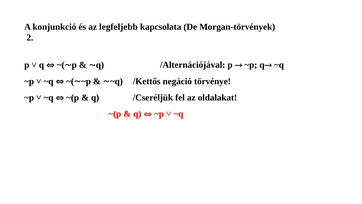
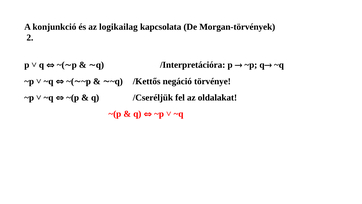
legfeljebb: legfeljebb -> logikailag
/Alternációjával: /Alternációjával -> /Interpretációra
